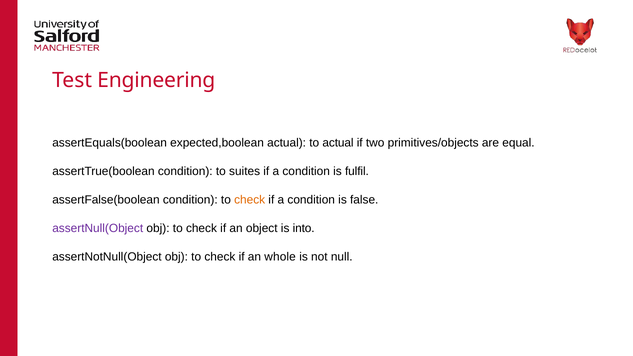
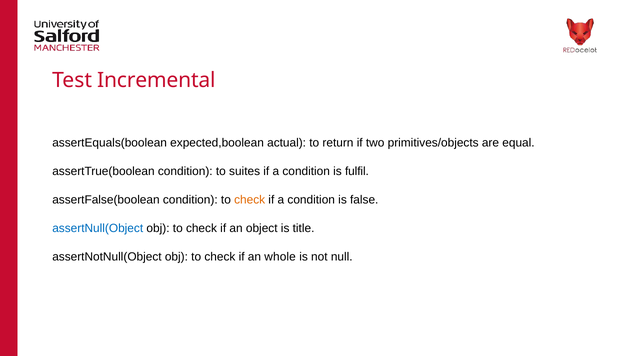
Engineering: Engineering -> Incremental
to actual: actual -> return
assertNull(Object colour: purple -> blue
into: into -> title
